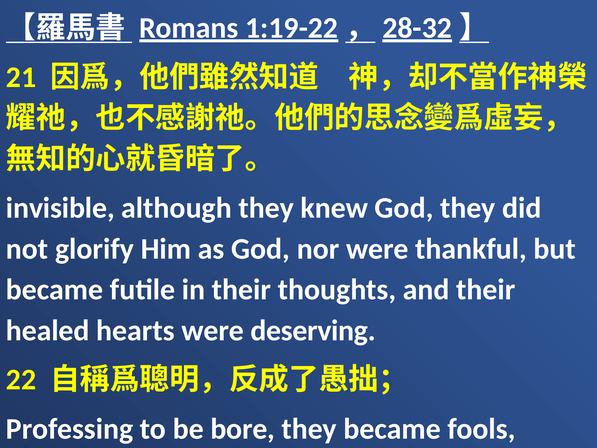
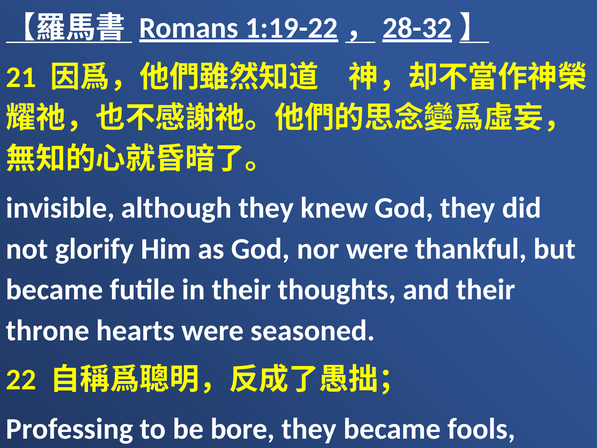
healed: healed -> throne
deserving: deserving -> seasoned
